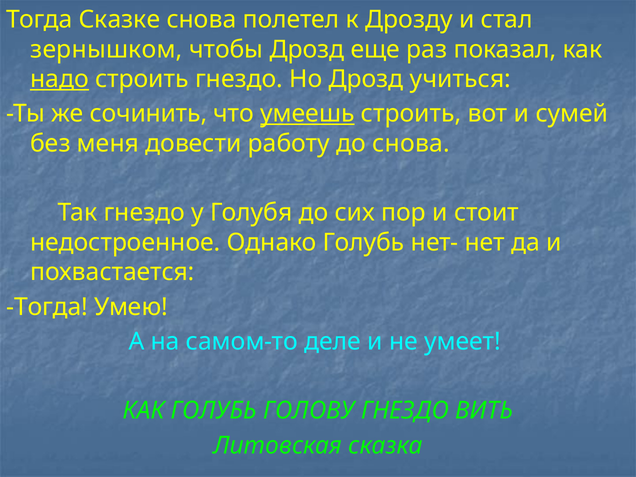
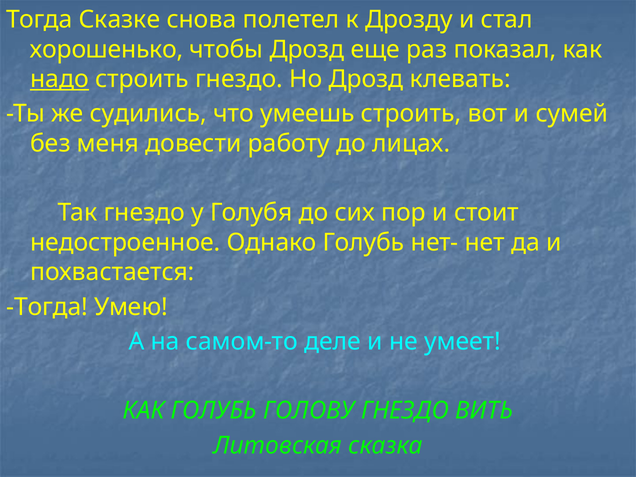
зернышком: зернышком -> хорошенько
учиться: учиться -> клевать
сочинить: сочинить -> судились
умеешь underline: present -> none
до снова: снова -> лицах
